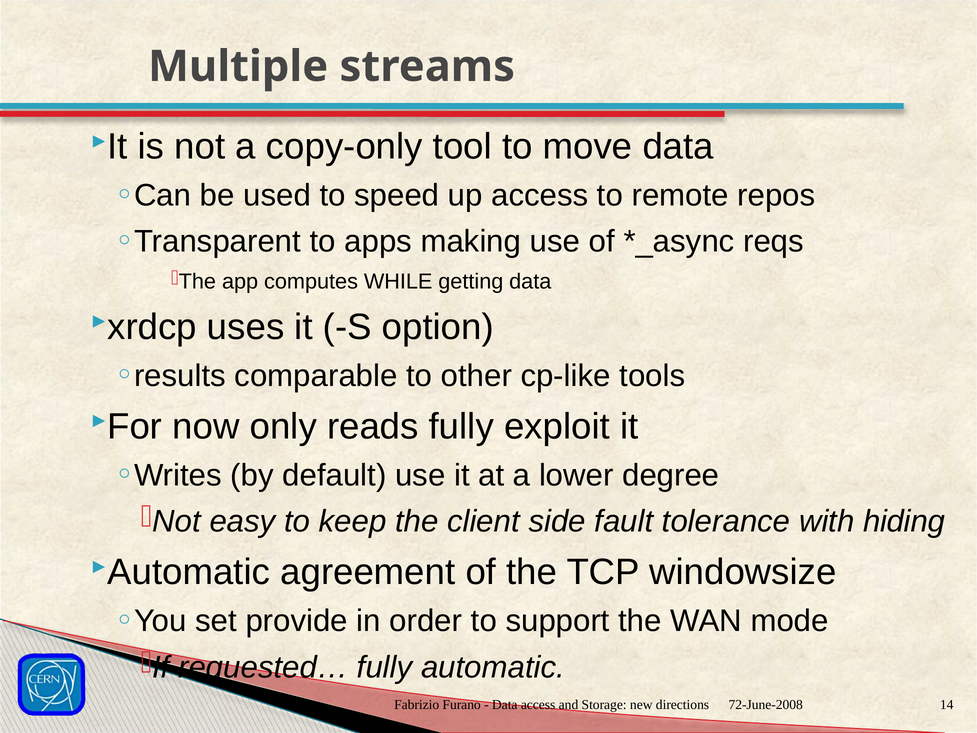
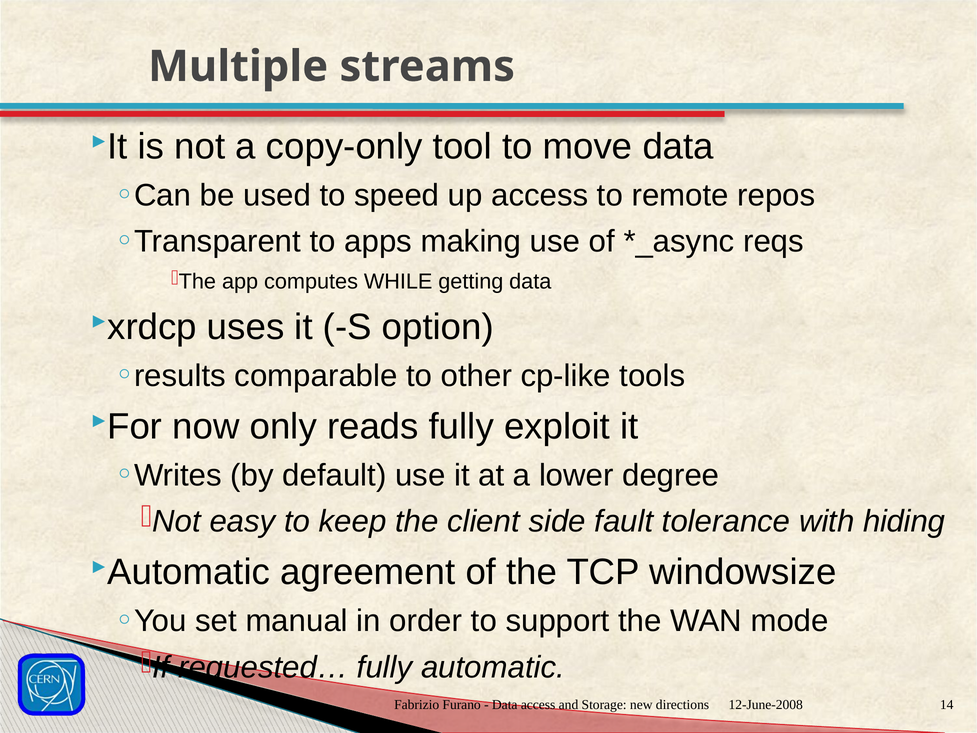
provide: provide -> manual
72-June-2008: 72-June-2008 -> 12-June-2008
